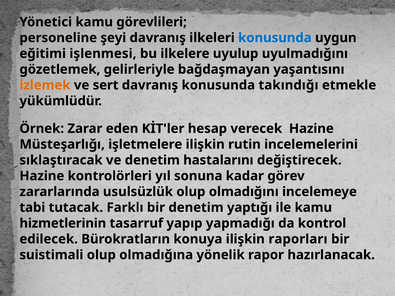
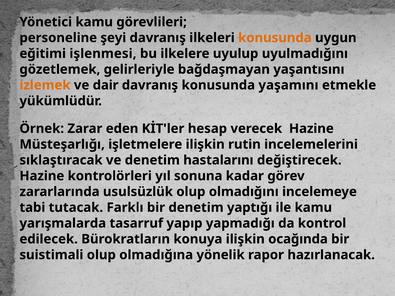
konusunda at (275, 38) colour: blue -> orange
sert: sert -> dair
takındığı: takındığı -> yaşamını
hizmetlerinin: hizmetlerinin -> yarışmalarda
raporları: raporları -> ocağında
